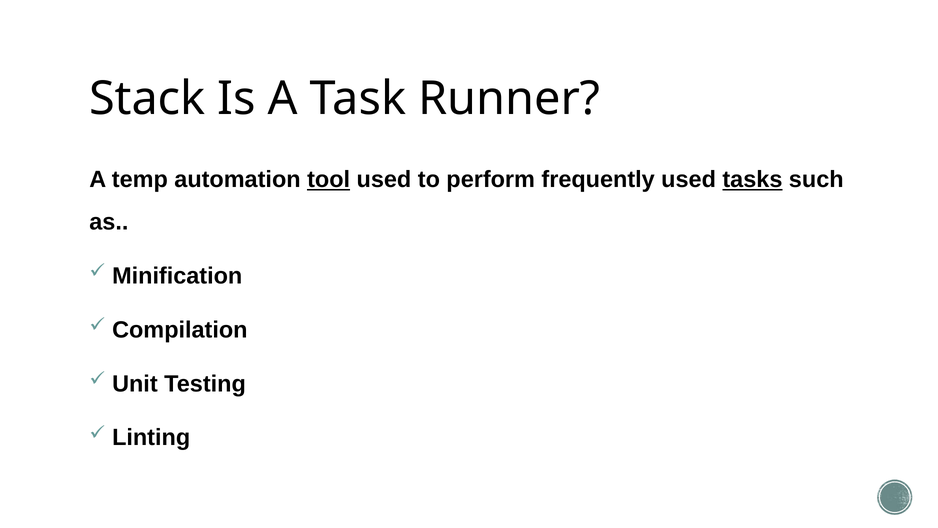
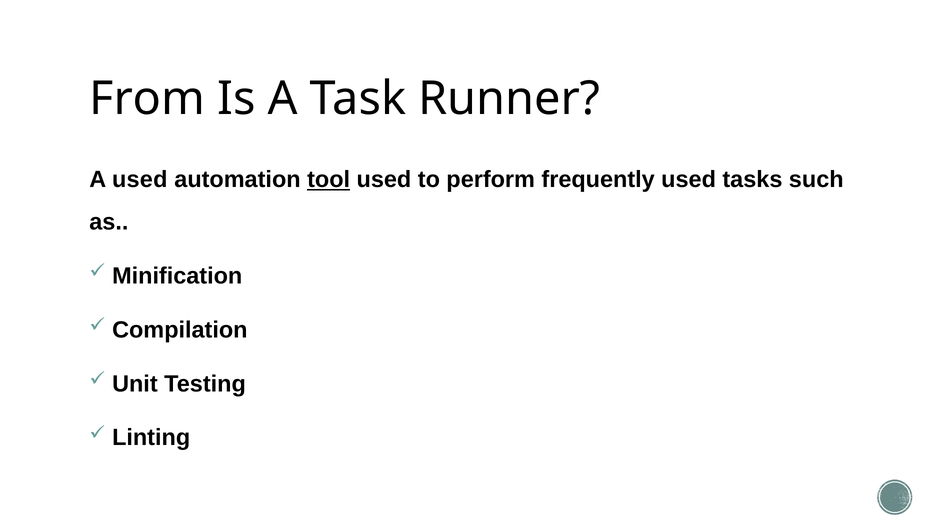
Stack: Stack -> From
A temp: temp -> used
tasks underline: present -> none
